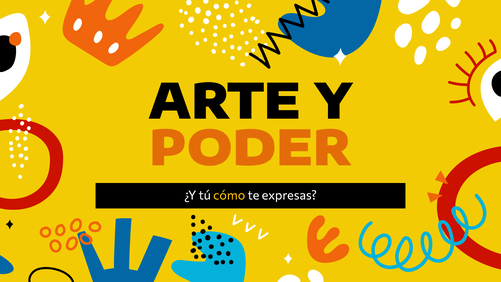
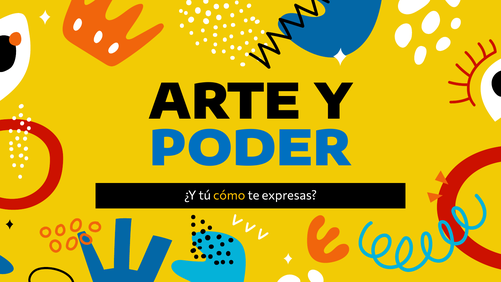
PODER colour: orange -> blue
